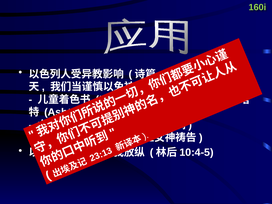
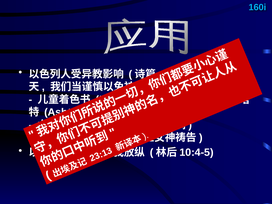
160i colour: light green -> light blue
